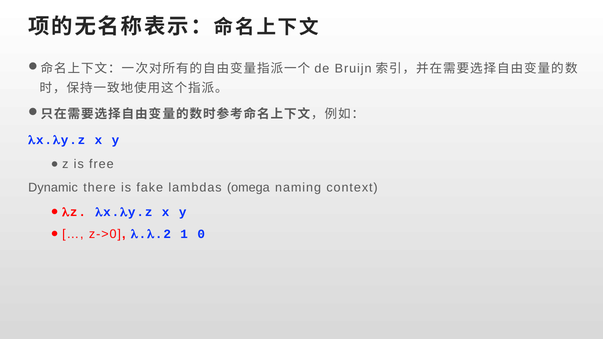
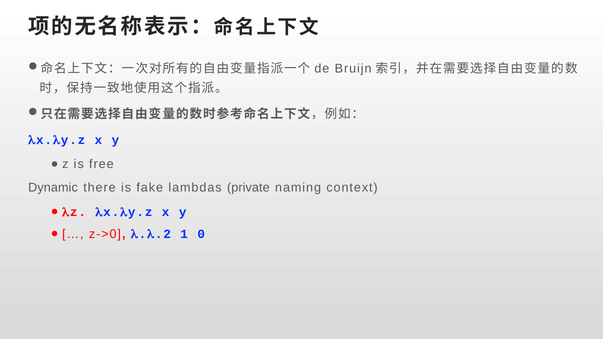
omega: omega -> private
